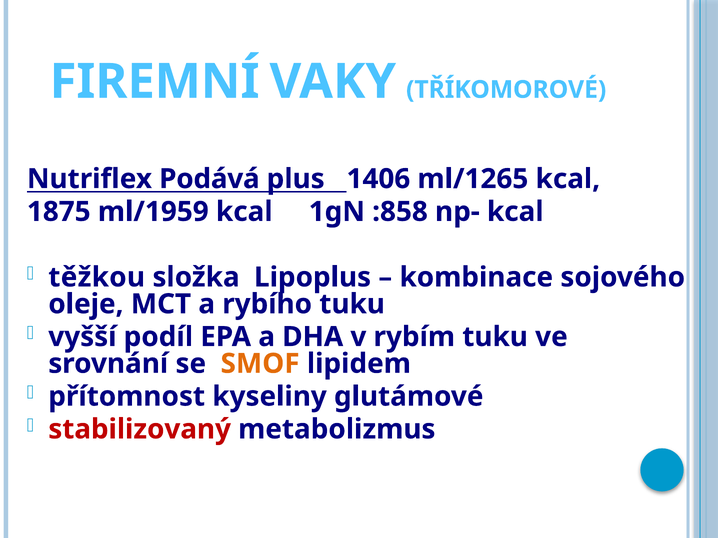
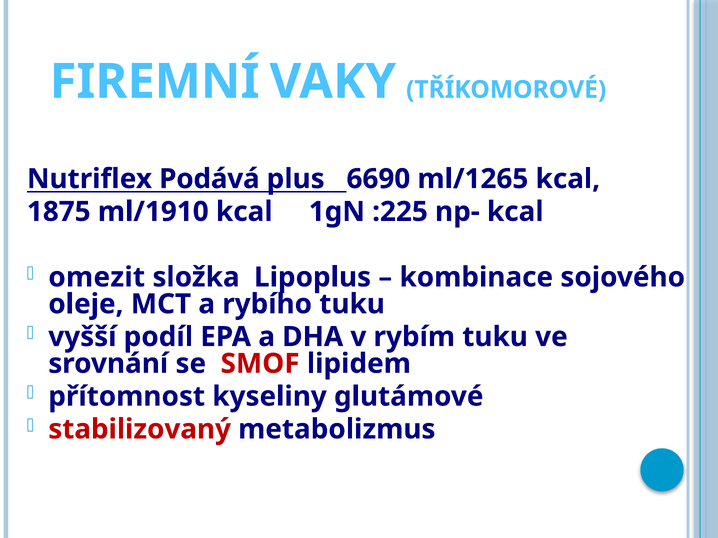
1406: 1406 -> 6690
ml/1959: ml/1959 -> ml/1910
:858: :858 -> :225
těžkou: těžkou -> omezit
SMOF colour: orange -> red
